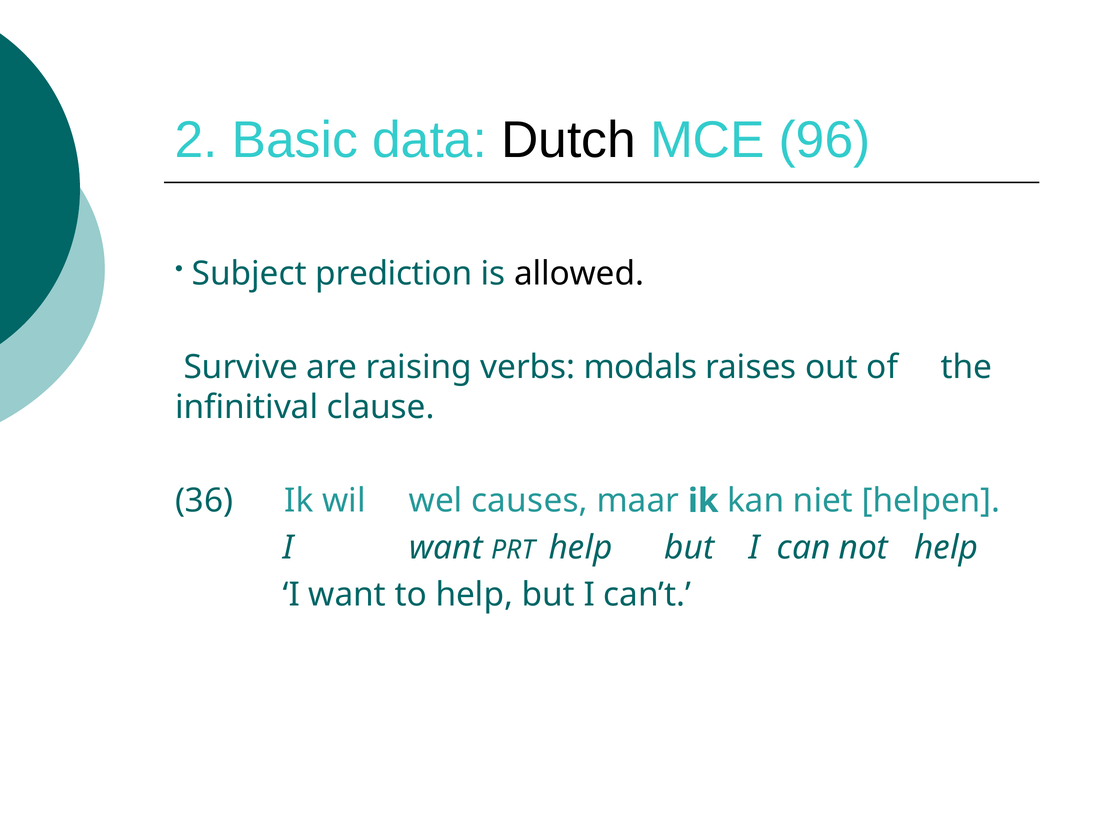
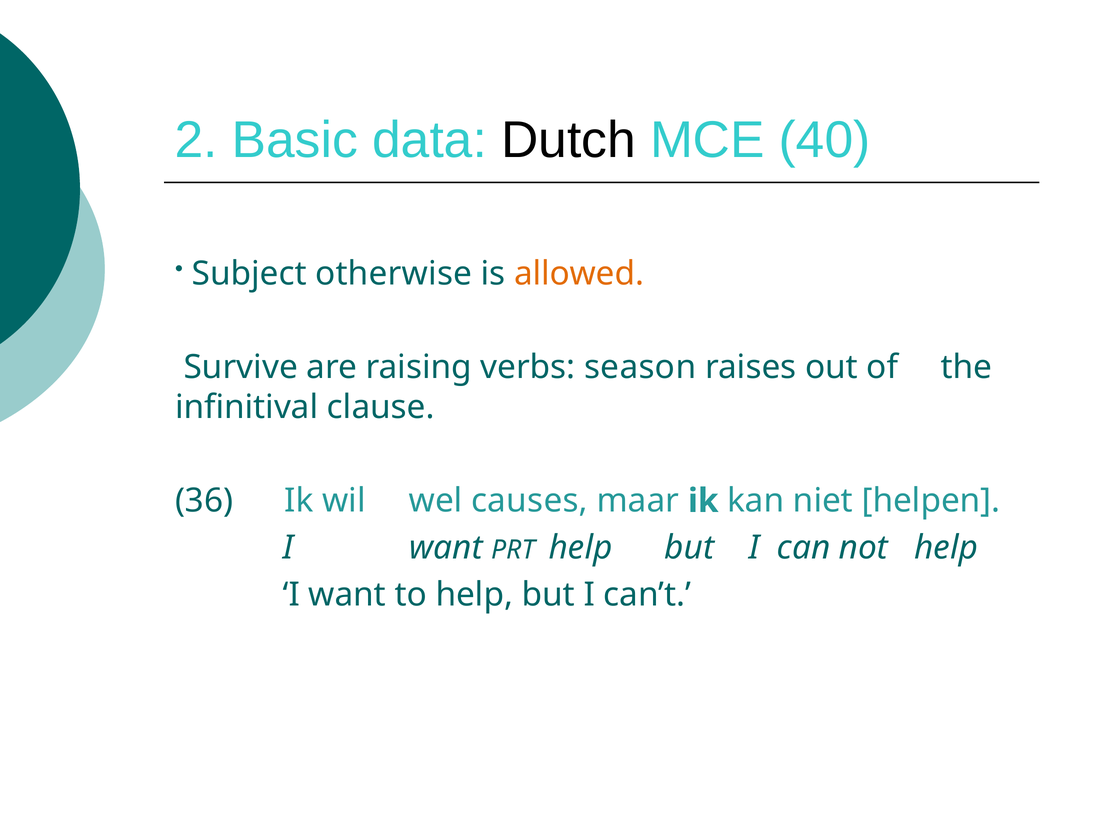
96: 96 -> 40
prediction: prediction -> otherwise
allowed colour: black -> orange
modals: modals -> season
